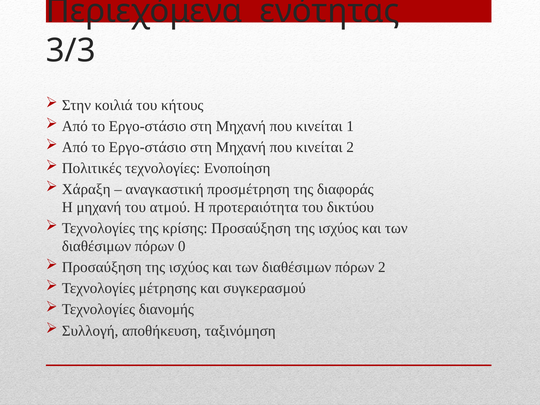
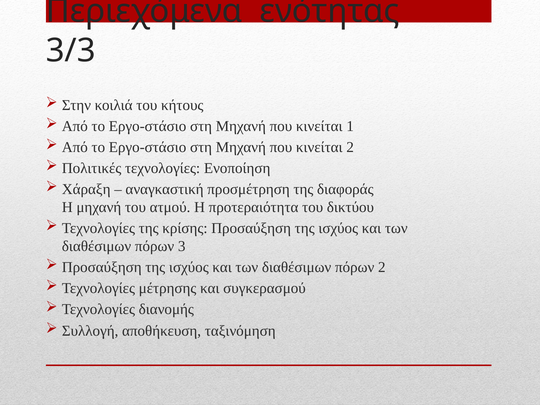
0: 0 -> 3
